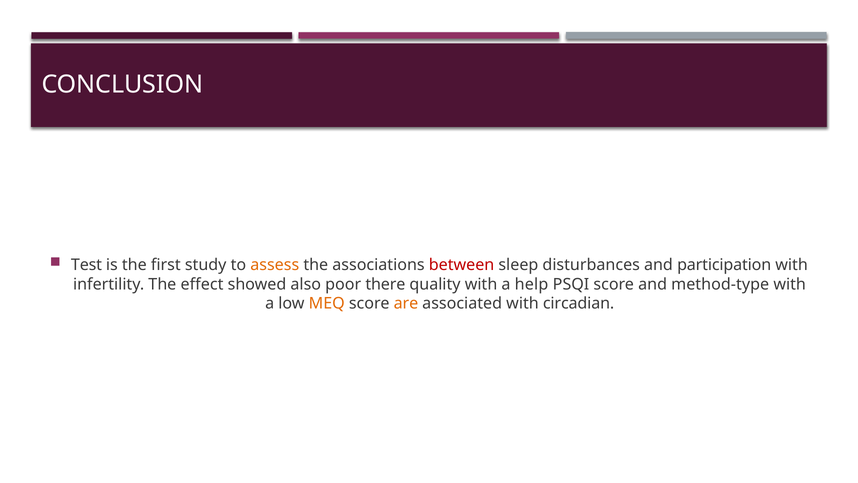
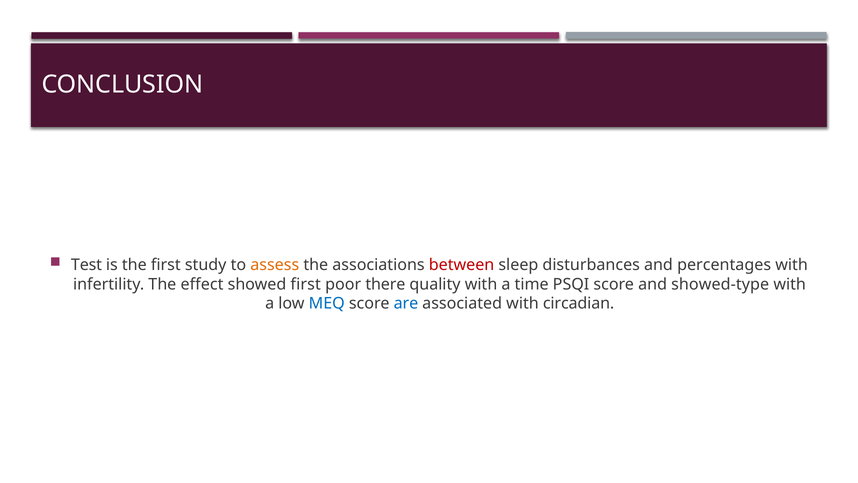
participation: participation -> percentages
showed also: also -> first
help: help -> time
method-type: method-type -> showed-type
MEQ colour: orange -> blue
are colour: orange -> blue
